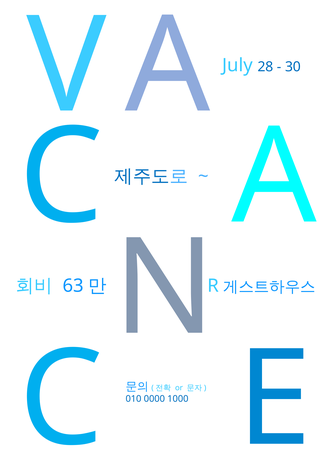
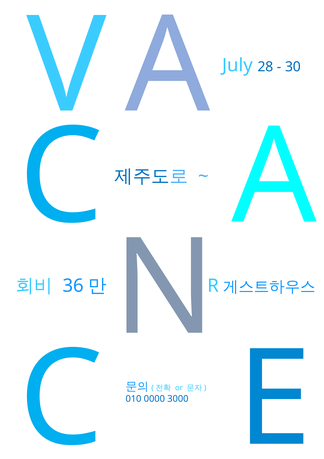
63: 63 -> 36
1000: 1000 -> 3000
